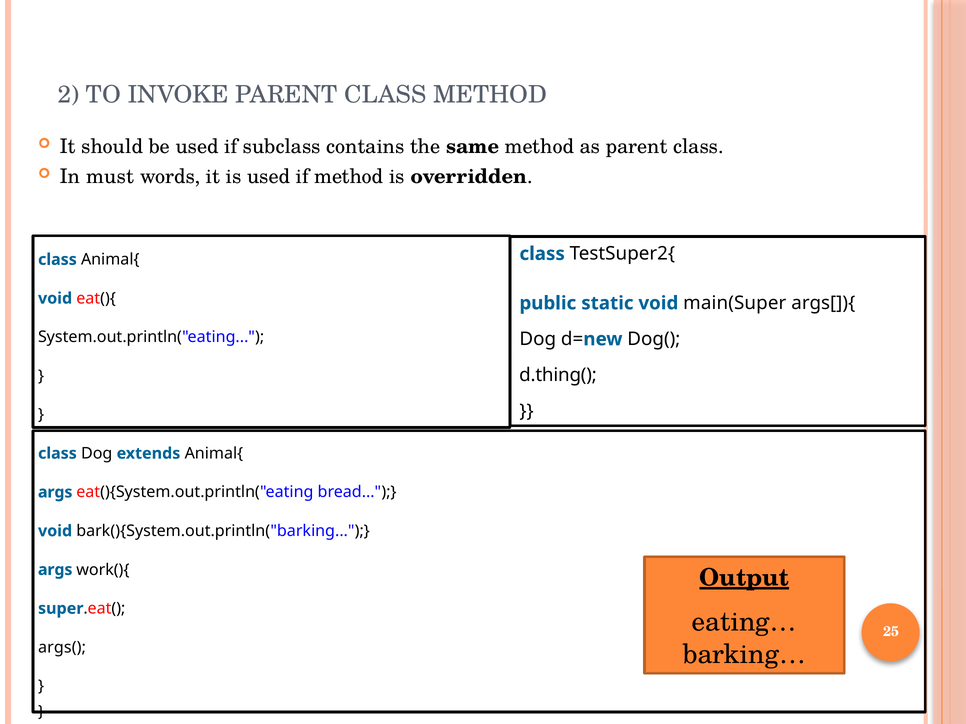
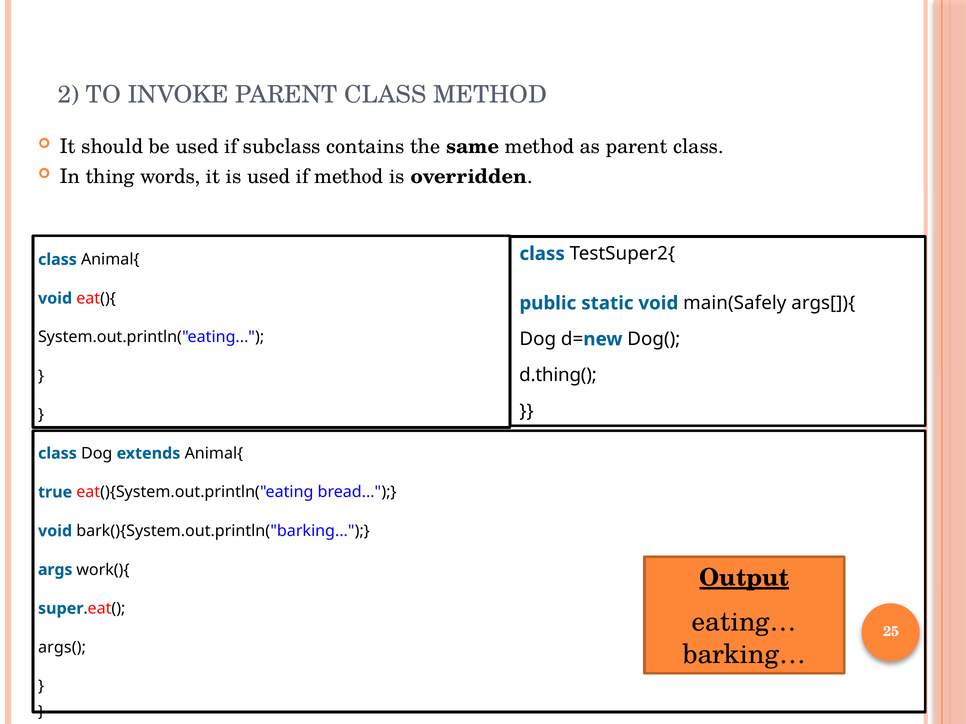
must: must -> thing
main(Super: main(Super -> main(Safely
args at (55, 493): args -> true
